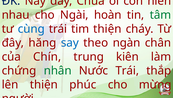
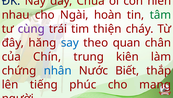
cùng colour: blue -> purple
ngàn: ngàn -> quan
nhân colour: green -> blue
Nước Trái: Trái -> Biết
lên thiện: thiện -> tiếng
mừng: mừng -> mang
